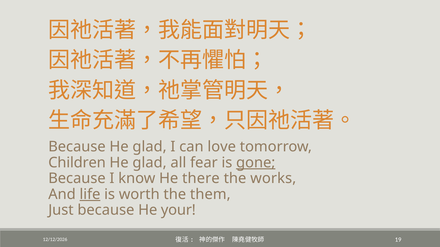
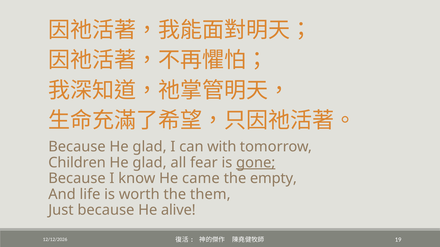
love: love -> with
there: there -> came
works: works -> empty
life underline: present -> none
your: your -> alive
